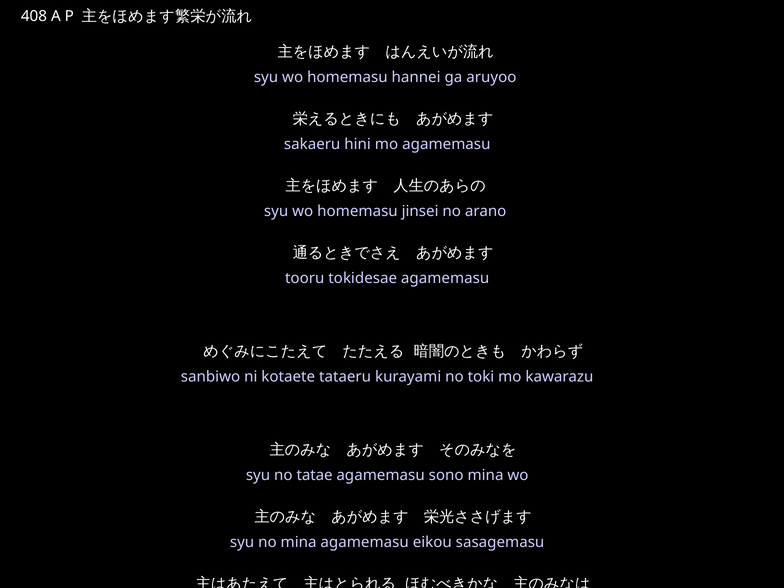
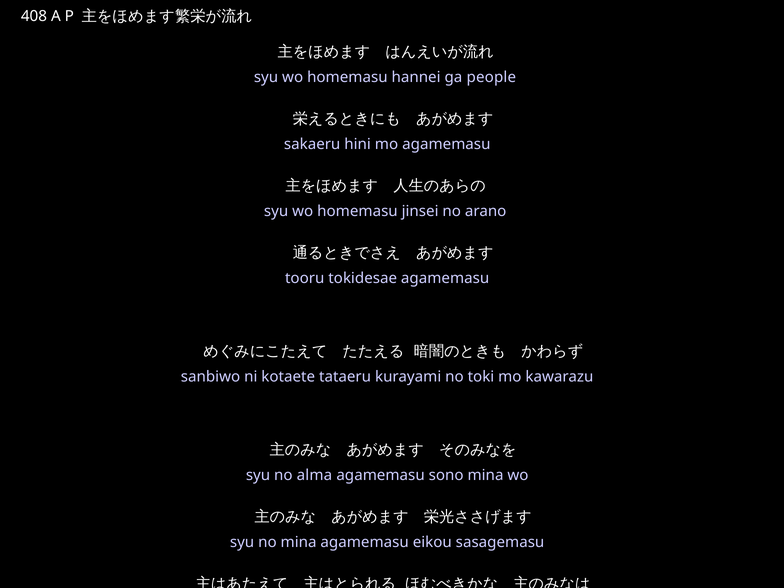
aruyoo: aruyoo -> people
tatae: tatae -> alma
